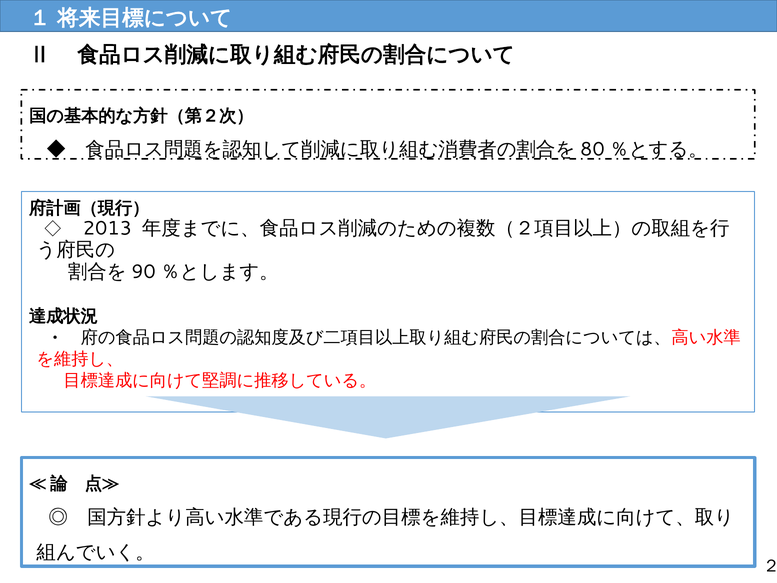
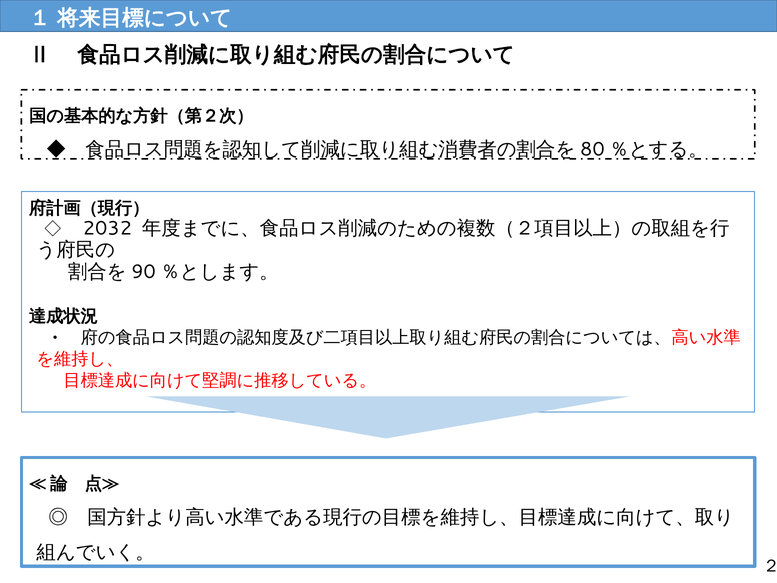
2013: 2013 -> 2032
